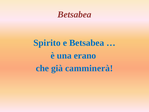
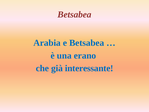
Spirito: Spirito -> Arabia
camminerà: camminerà -> interessante
